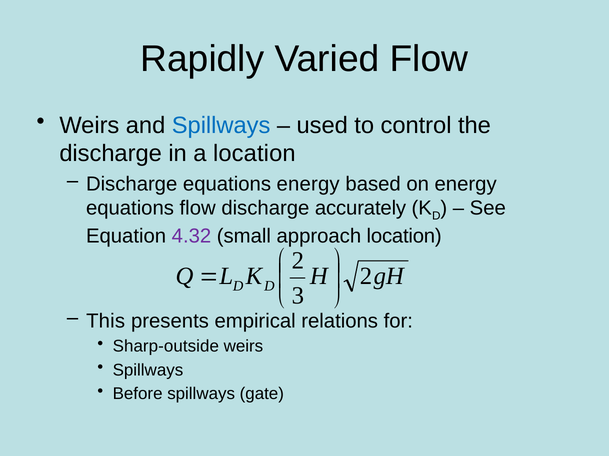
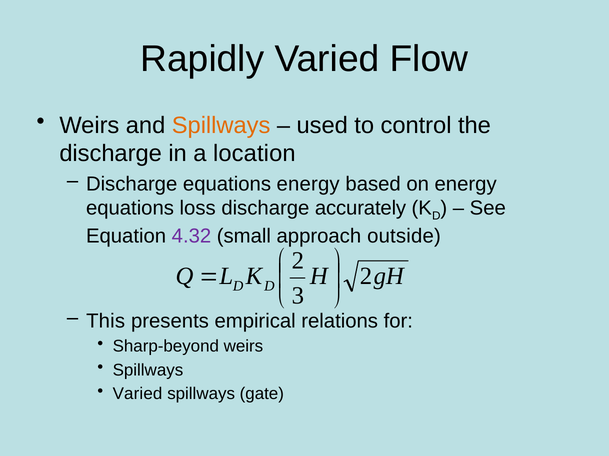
Spillways at (221, 125) colour: blue -> orange
equations flow: flow -> loss
approach location: location -> outside
Sharp-outside: Sharp-outside -> Sharp-beyond
Before at (138, 394): Before -> Varied
